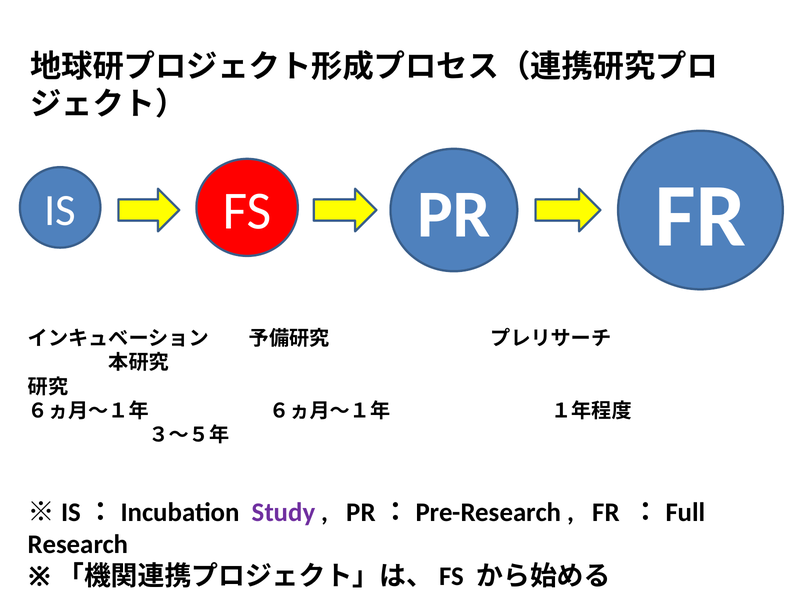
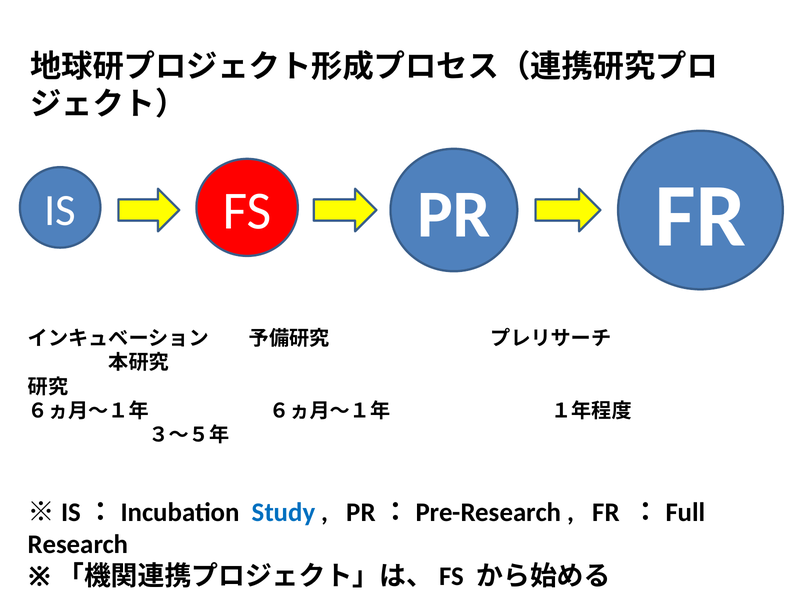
Study colour: purple -> blue
